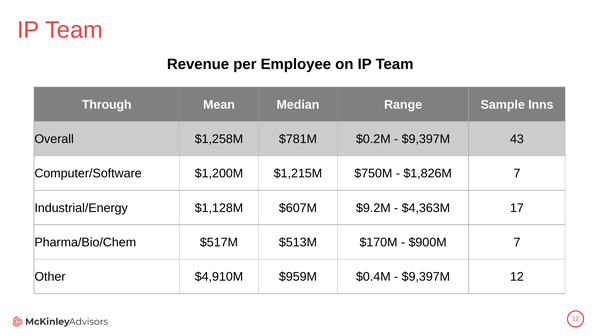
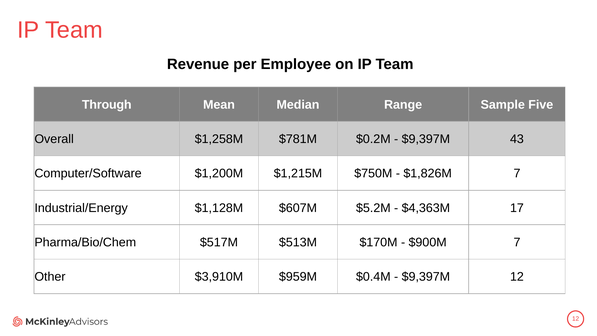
Inns: Inns -> Five
$9.2M: $9.2M -> $5.2M
$4,910M: $4,910M -> $3,910M
